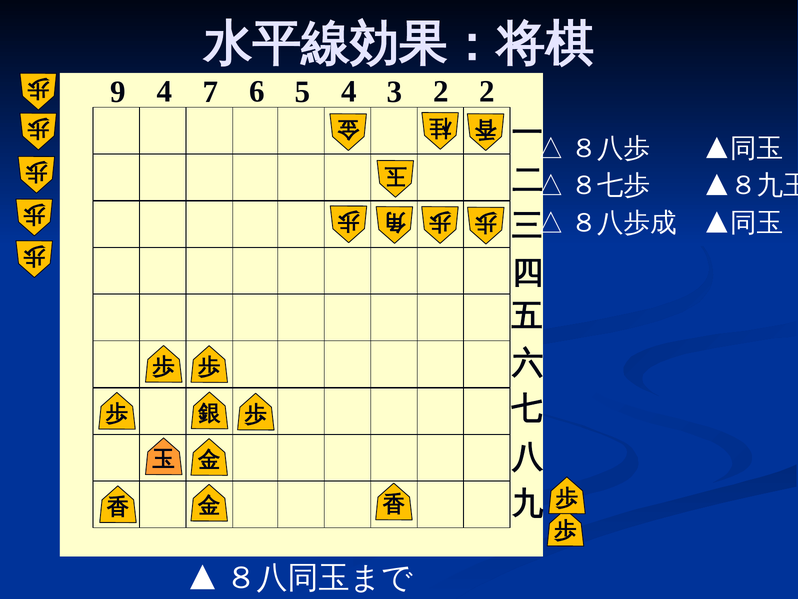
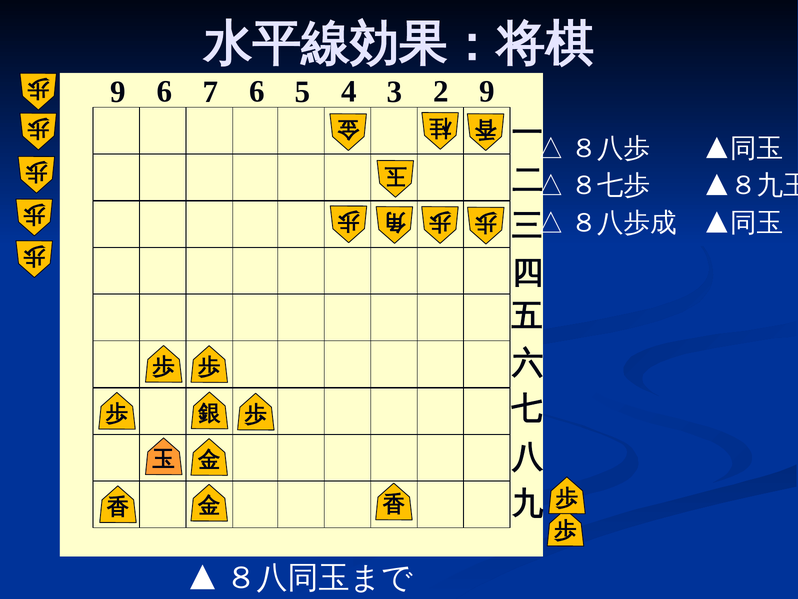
9 4: 4 -> 6
2 2: 2 -> 9
